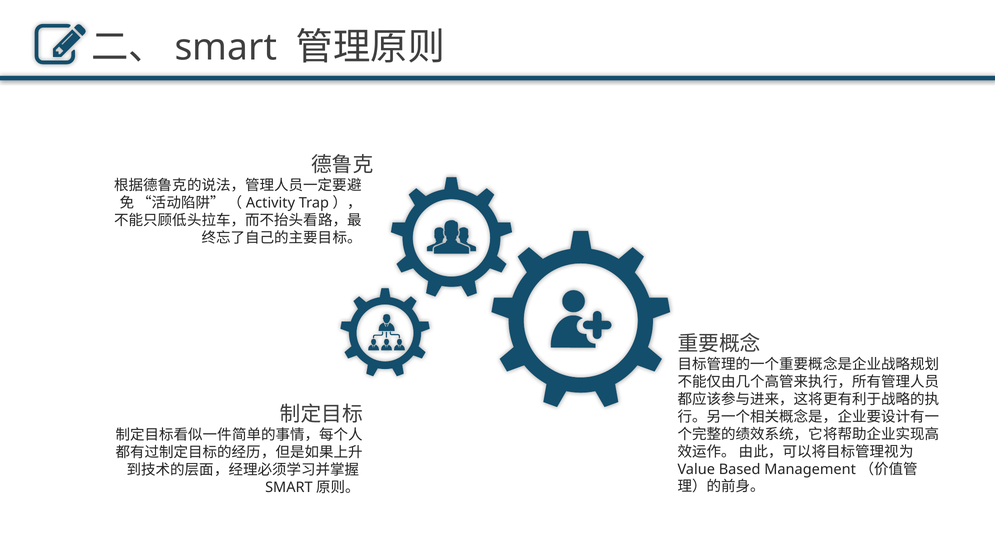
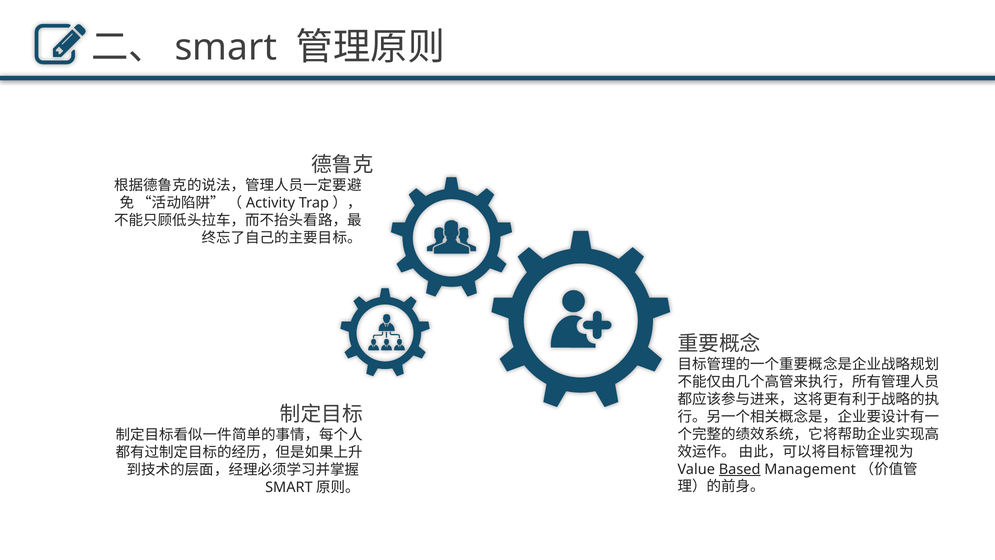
Based underline: none -> present
